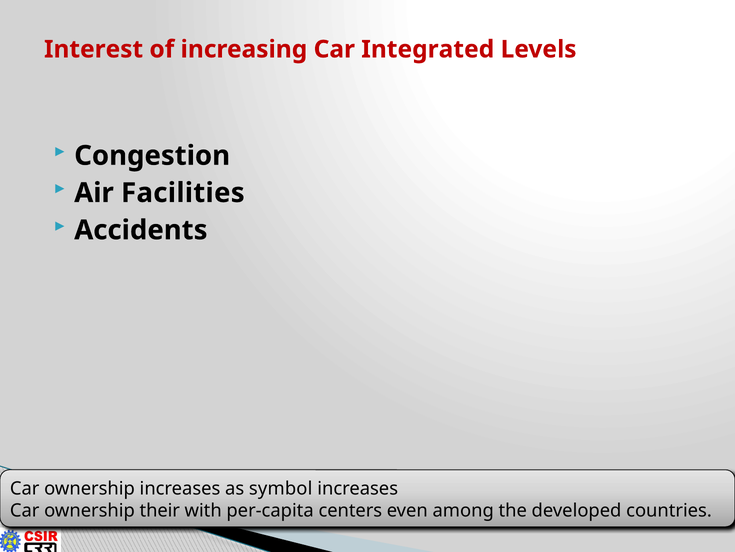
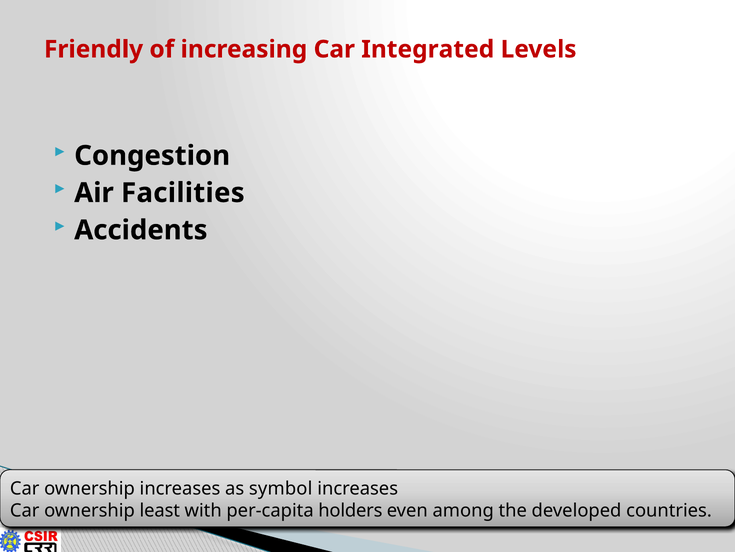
Interest: Interest -> Friendly
their: their -> least
centers: centers -> holders
